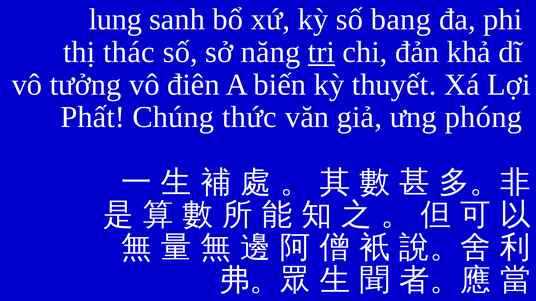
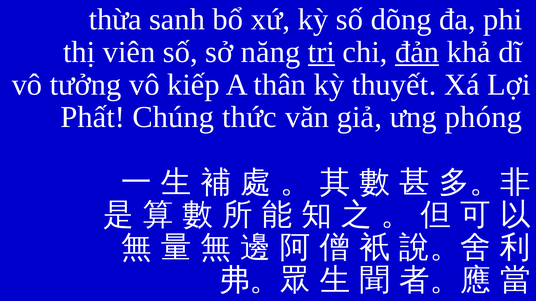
lung: lung -> thừa
bang: bang -> dõng
thác: thác -> viên
đản underline: none -> present
điên: điên -> kiếp
biến: biến -> thân
